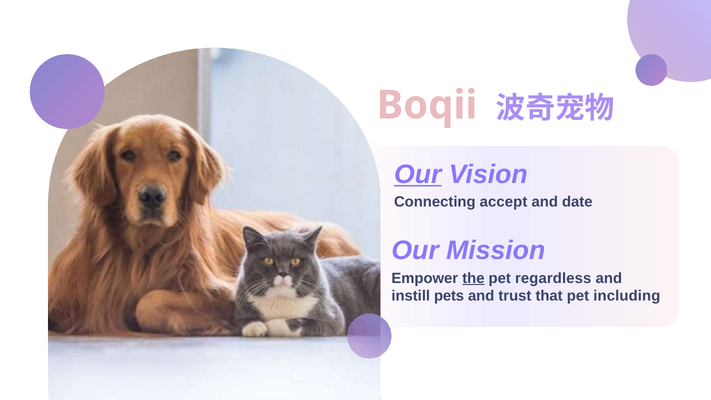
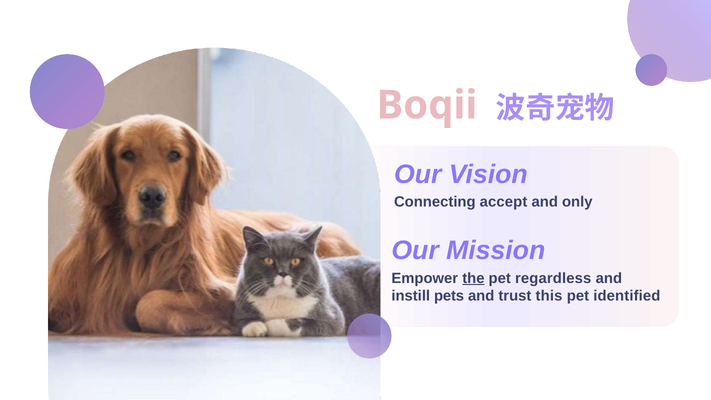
Our at (418, 174) underline: present -> none
date: date -> only
that: that -> this
including: including -> identified
